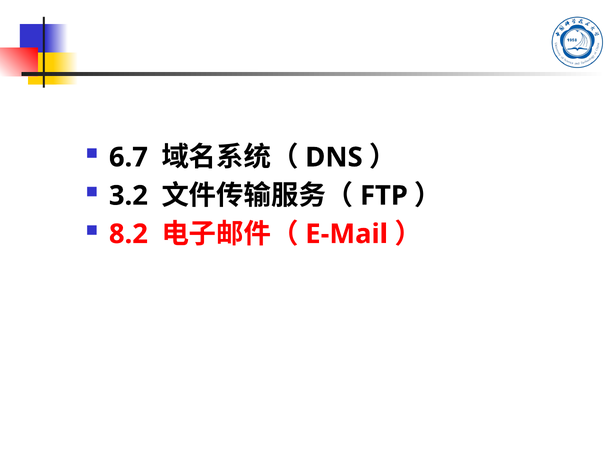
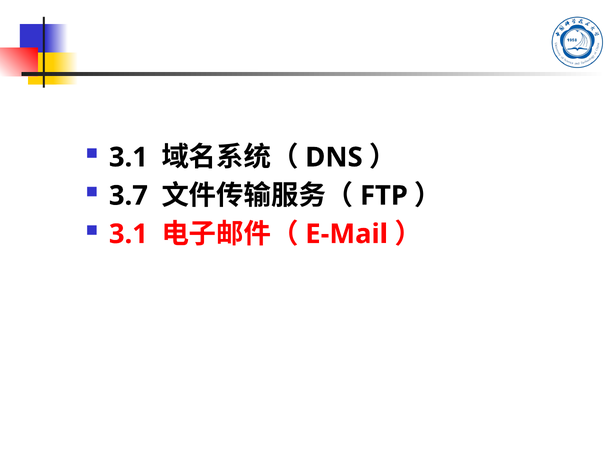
6.7 at (128, 157): 6.7 -> 3.1
3.2: 3.2 -> 3.7
8.2 at (128, 234): 8.2 -> 3.1
